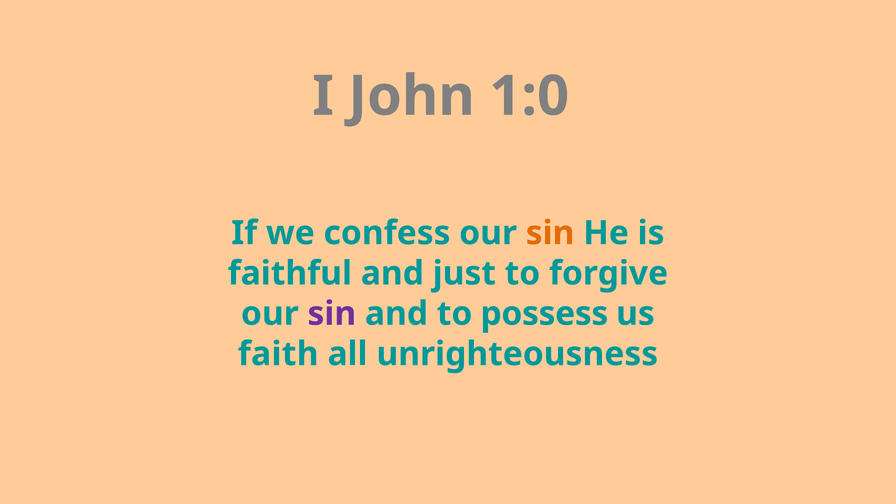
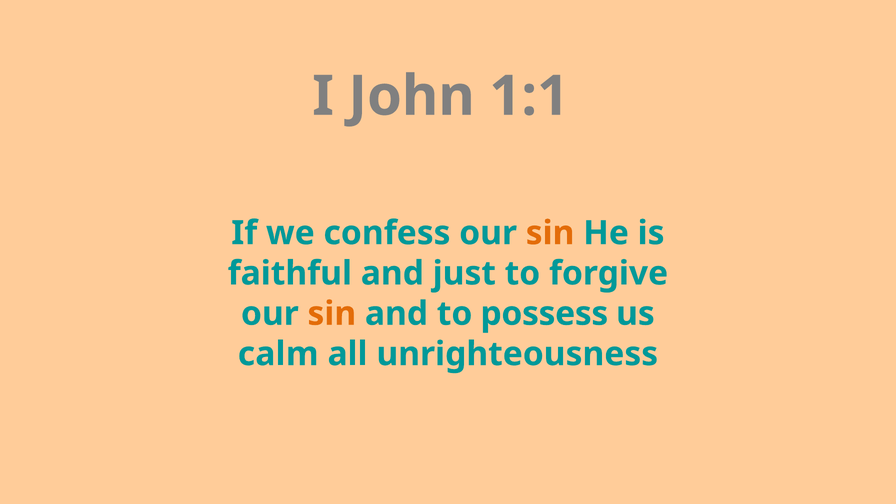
1:0: 1:0 -> 1:1
sin at (332, 314) colour: purple -> orange
faith: faith -> calm
